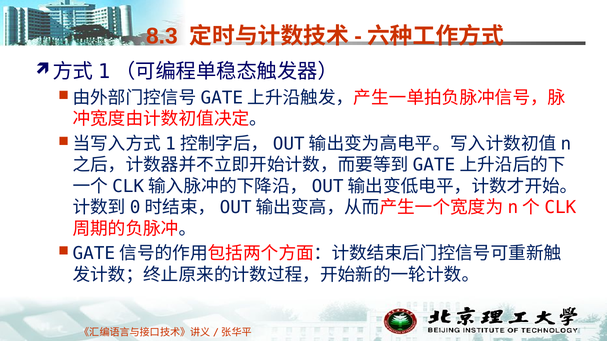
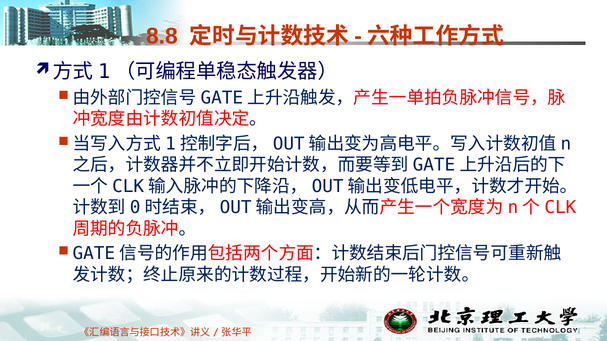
8.3: 8.3 -> 8.8
